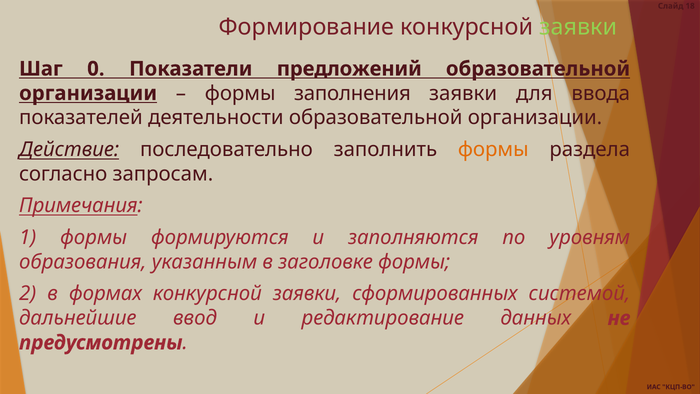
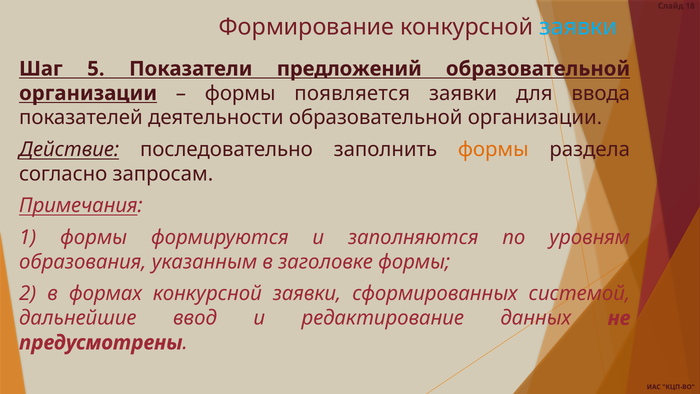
заявки at (578, 27) colour: light green -> light blue
0: 0 -> 5
заполнения: заполнения -> появляется
